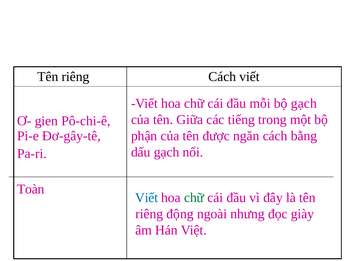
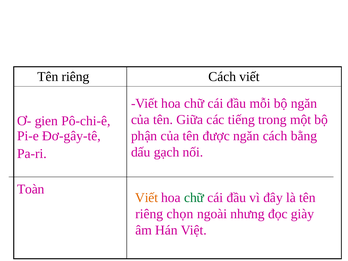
bộ gạch: gạch -> ngăn
Viết at (147, 198) colour: blue -> orange
động: động -> chọn
